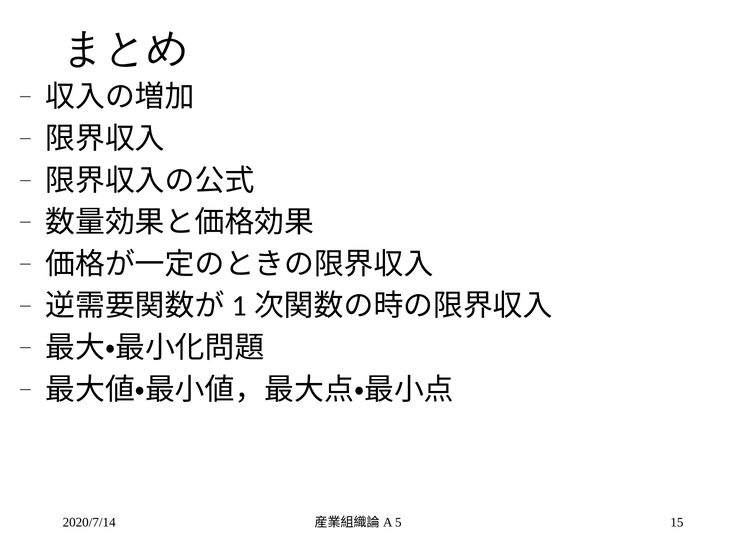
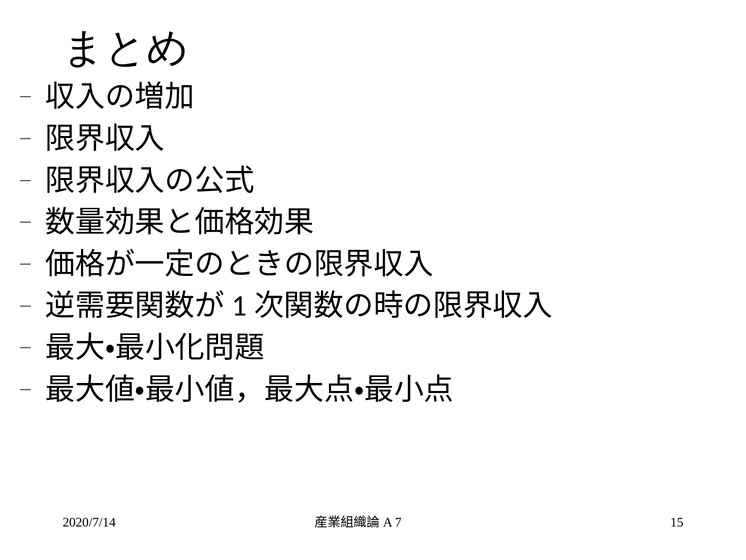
5: 5 -> 7
